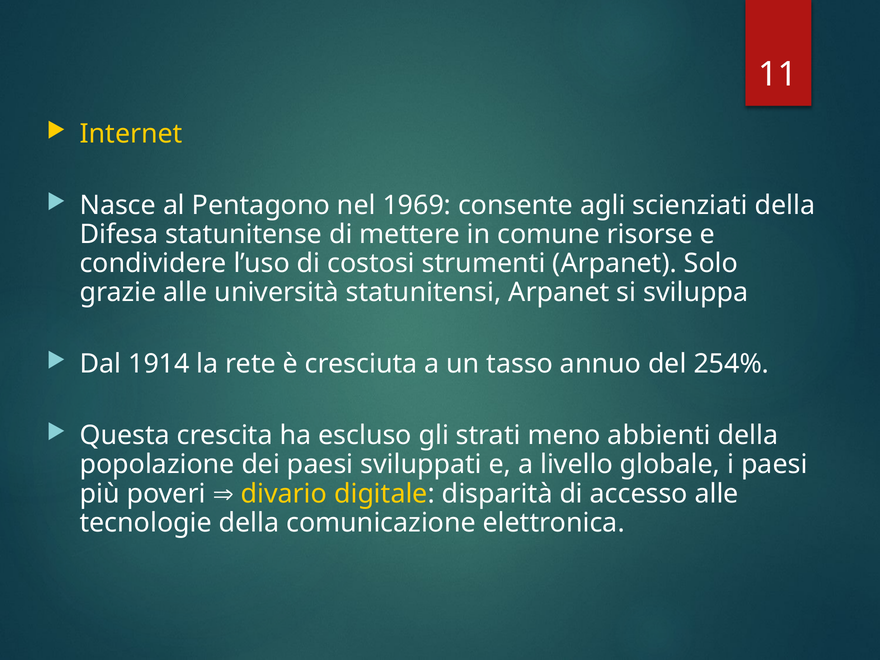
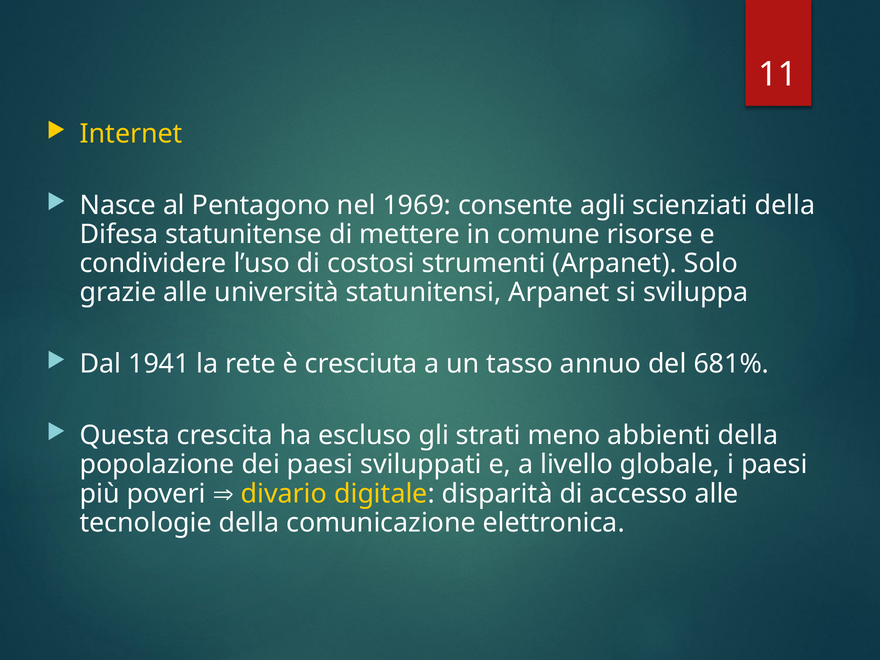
1914: 1914 -> 1941
254%: 254% -> 681%
